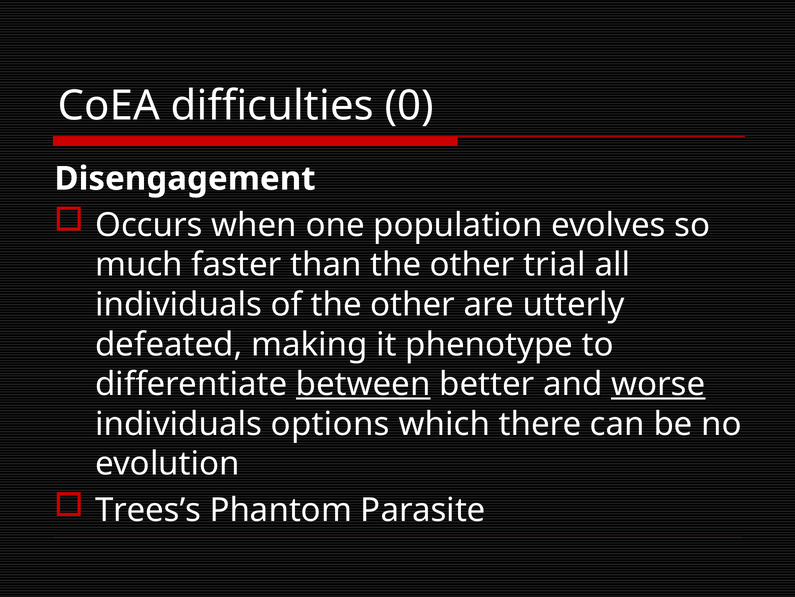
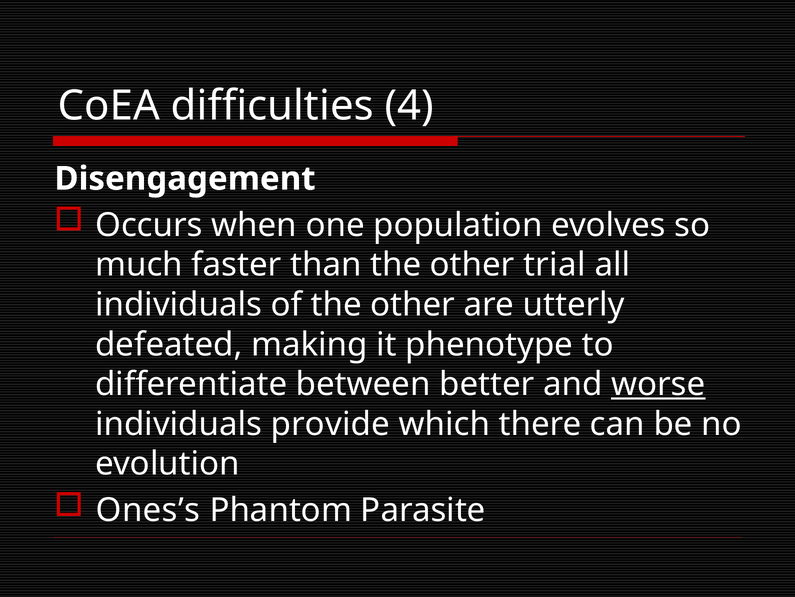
0: 0 -> 4
between underline: present -> none
options: options -> provide
Trees’s: Trees’s -> Ones’s
